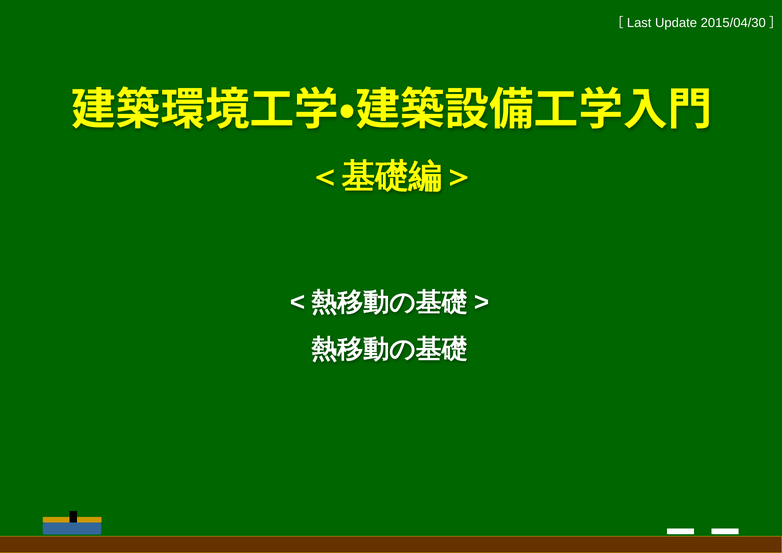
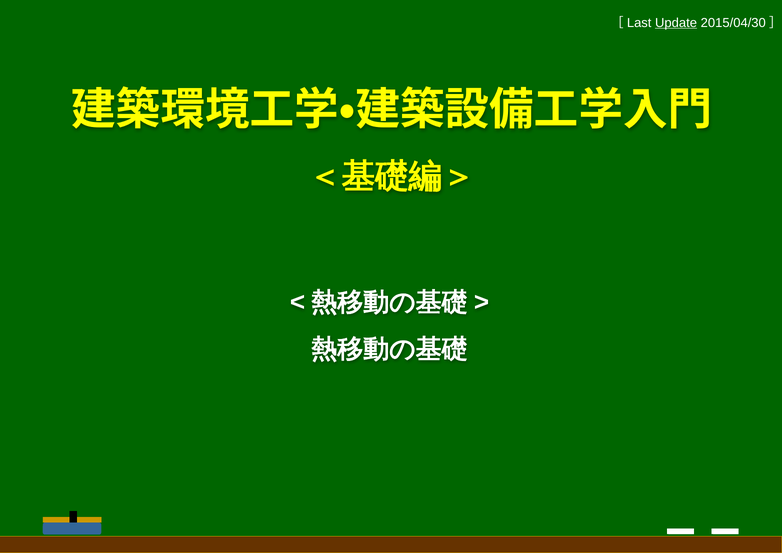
Update underline: none -> present
